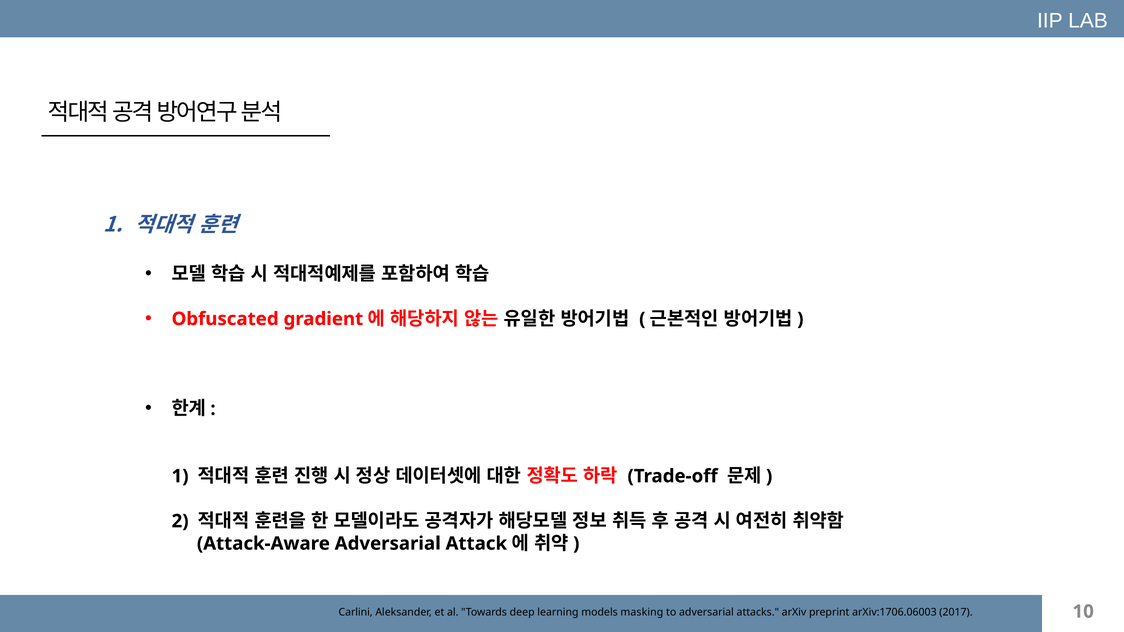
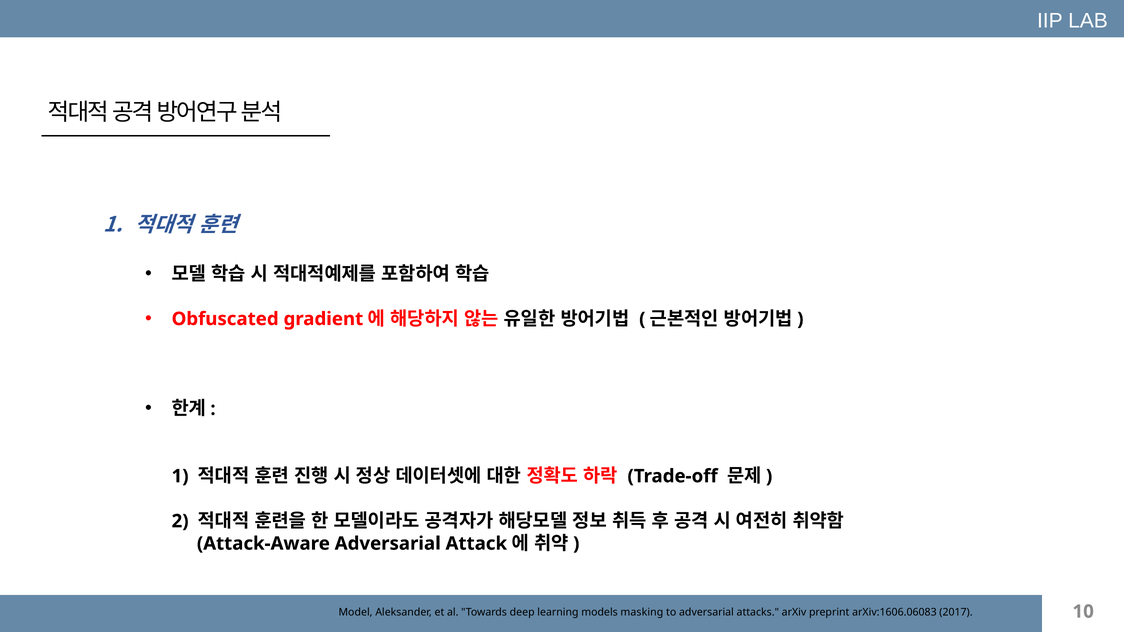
Carlini: Carlini -> Model
arXiv:1706.06003: arXiv:1706.06003 -> arXiv:1606.06083
